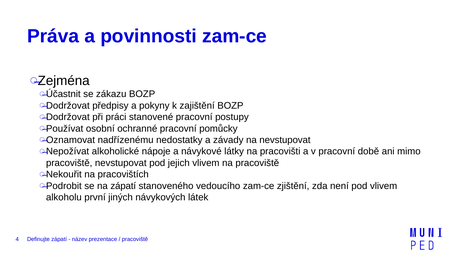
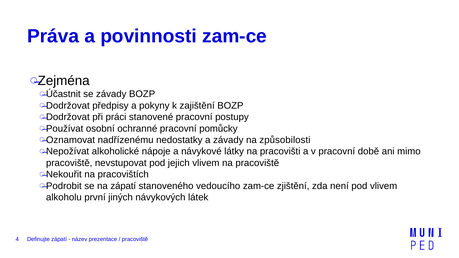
se zákazu: zákazu -> závady
na nevstupovat: nevstupovat -> způsobilosti
